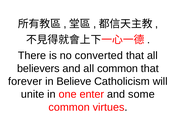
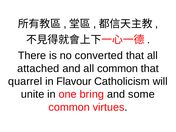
believers: believers -> attached
forever: forever -> quarrel
Believe: Believe -> Flavour
enter: enter -> bring
